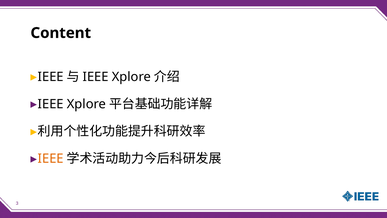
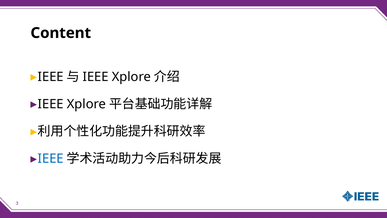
IEEE at (51, 158) colour: orange -> blue
